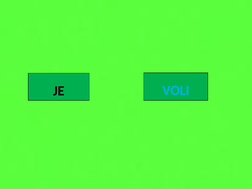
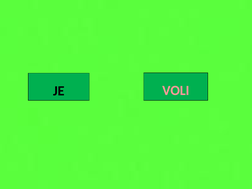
VOLI colour: light blue -> pink
